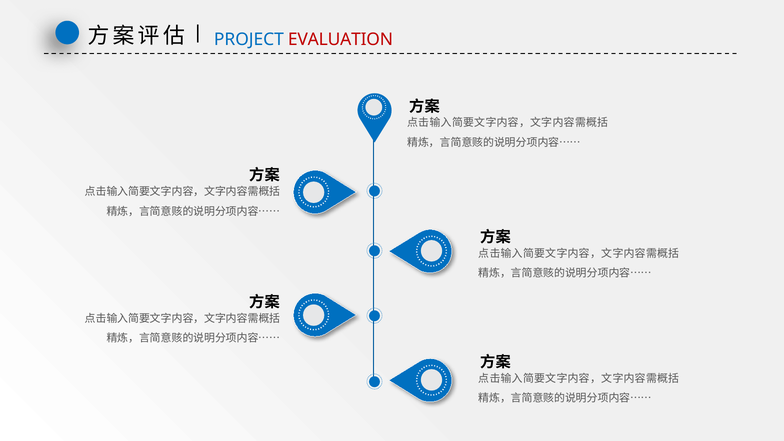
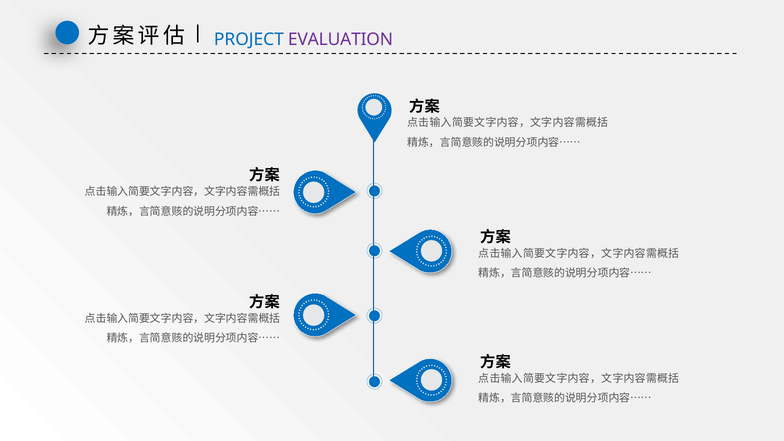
EVALUATION colour: red -> purple
